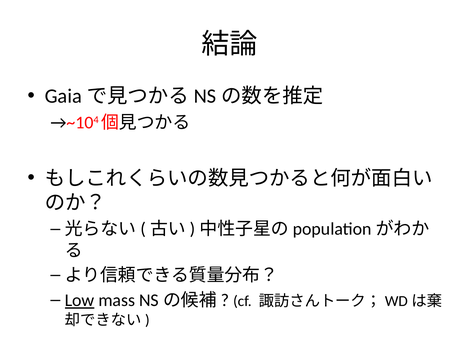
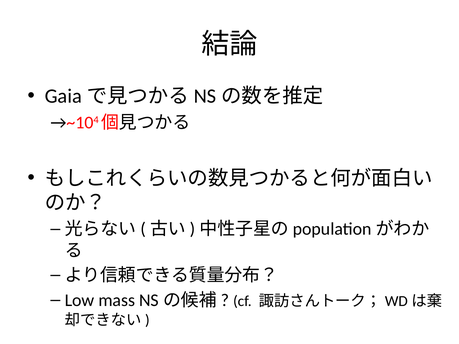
Low underline: present -> none
